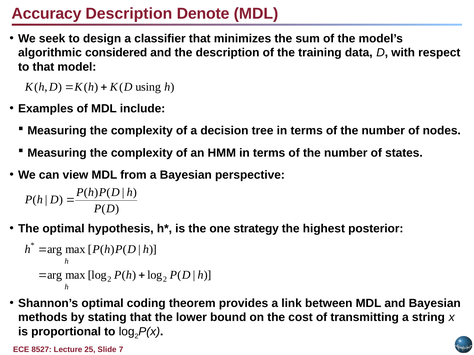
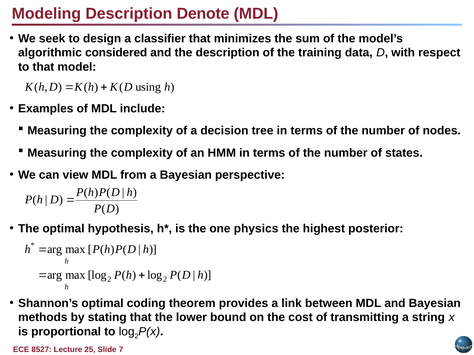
Accuracy: Accuracy -> Modeling
strategy: strategy -> physics
